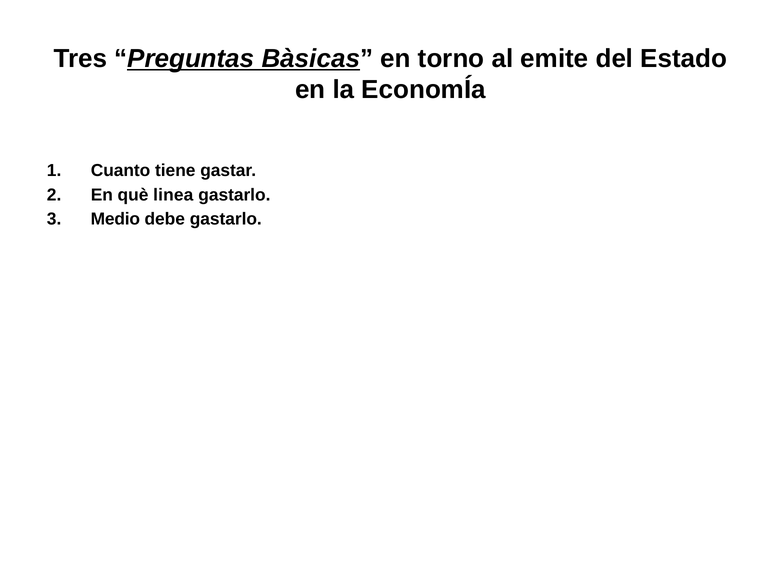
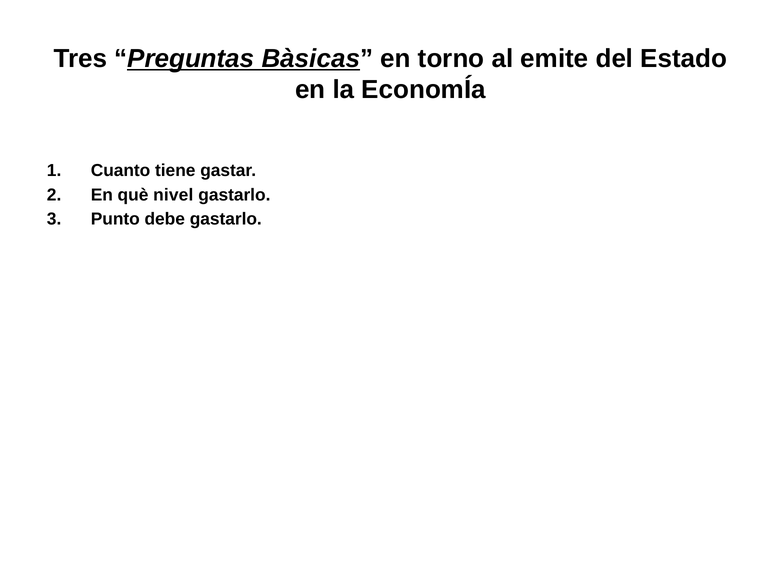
linea: linea -> nivel
Medio: Medio -> Punto
